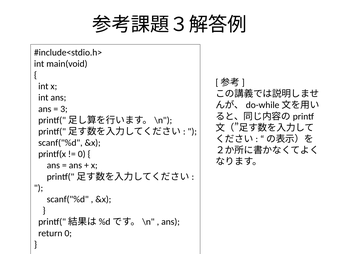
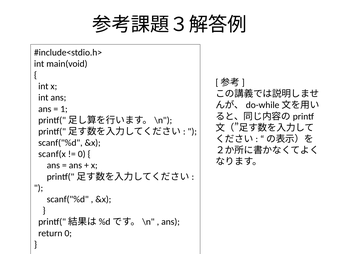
3: 3 -> 1
printf(x: printf(x -> scanf(x
